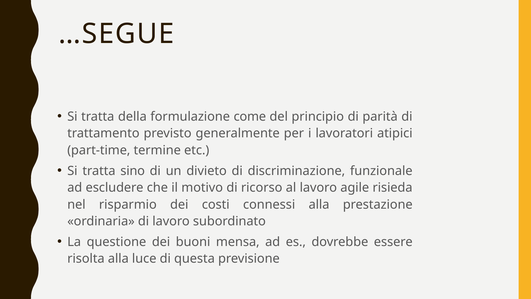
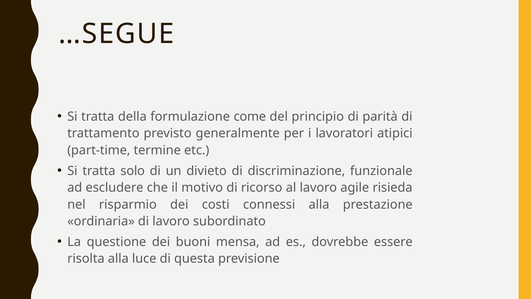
sino: sino -> solo
